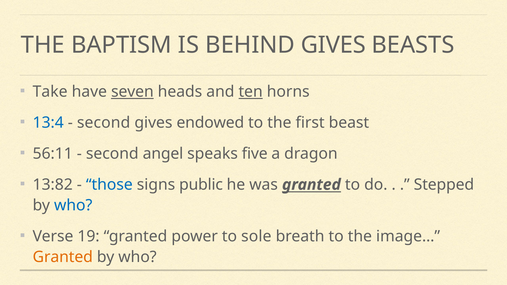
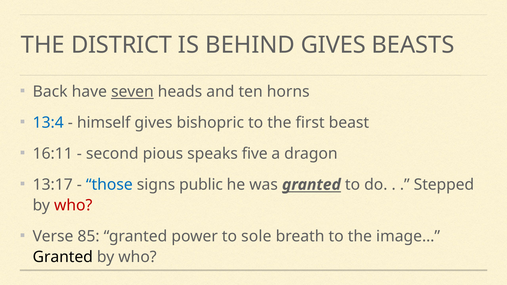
BAPTISM: BAPTISM -> DISTRICT
Take: Take -> Back
ten underline: present -> none
second at (104, 123): second -> himself
endowed: endowed -> bishopric
56:11: 56:11 -> 16:11
angel: angel -> pious
13:82: 13:82 -> 13:17
who at (73, 205) colour: blue -> red
19: 19 -> 85
Granted at (63, 257) colour: orange -> black
